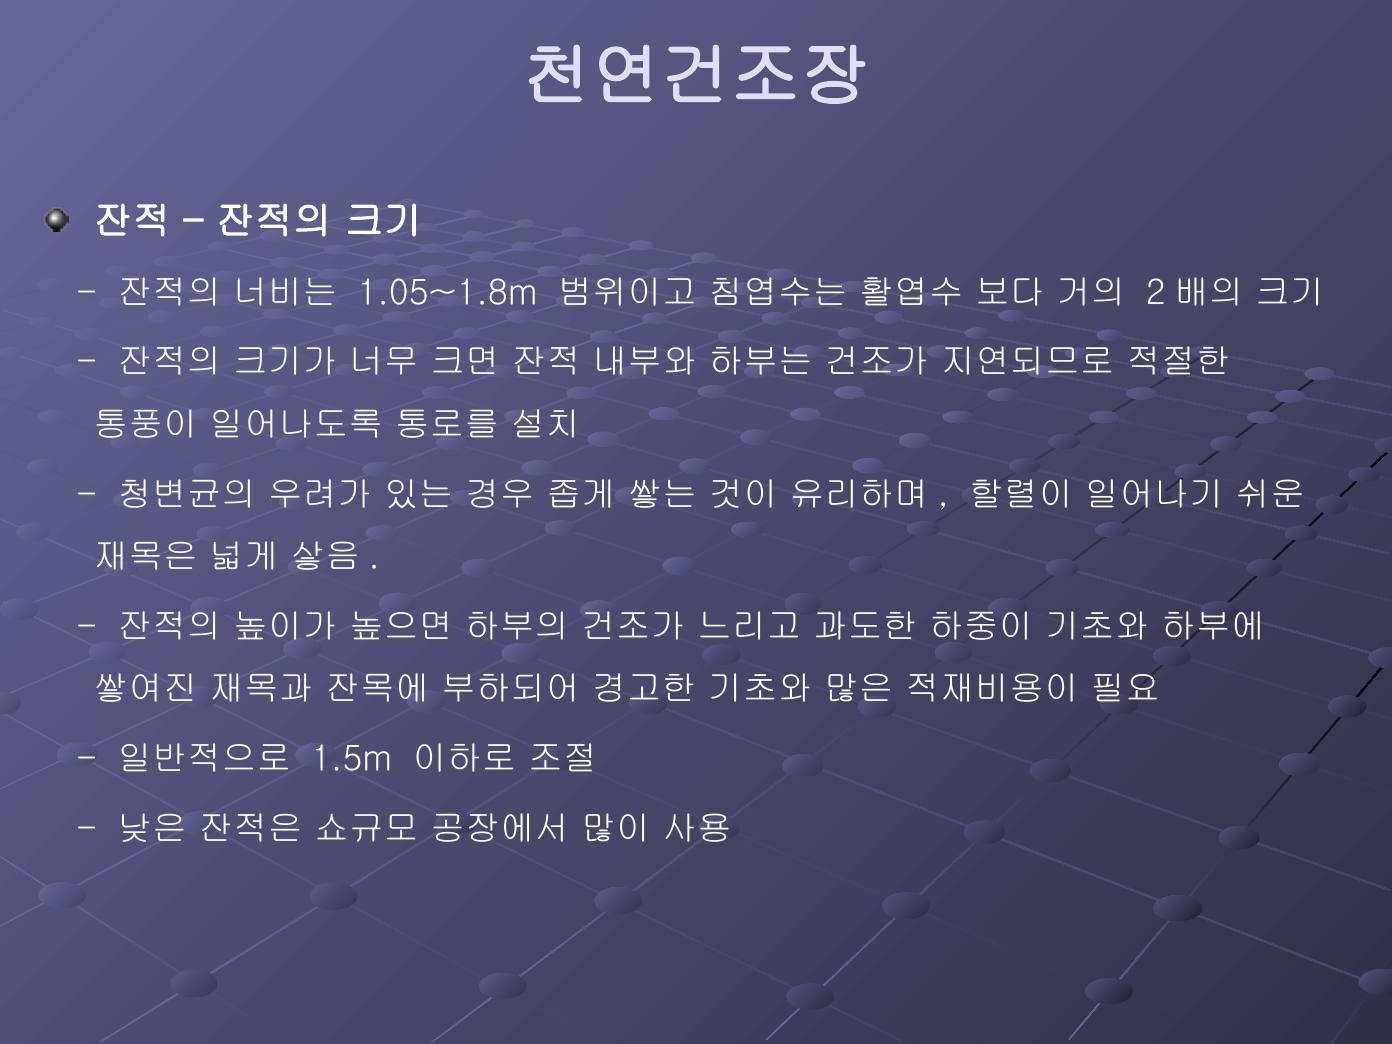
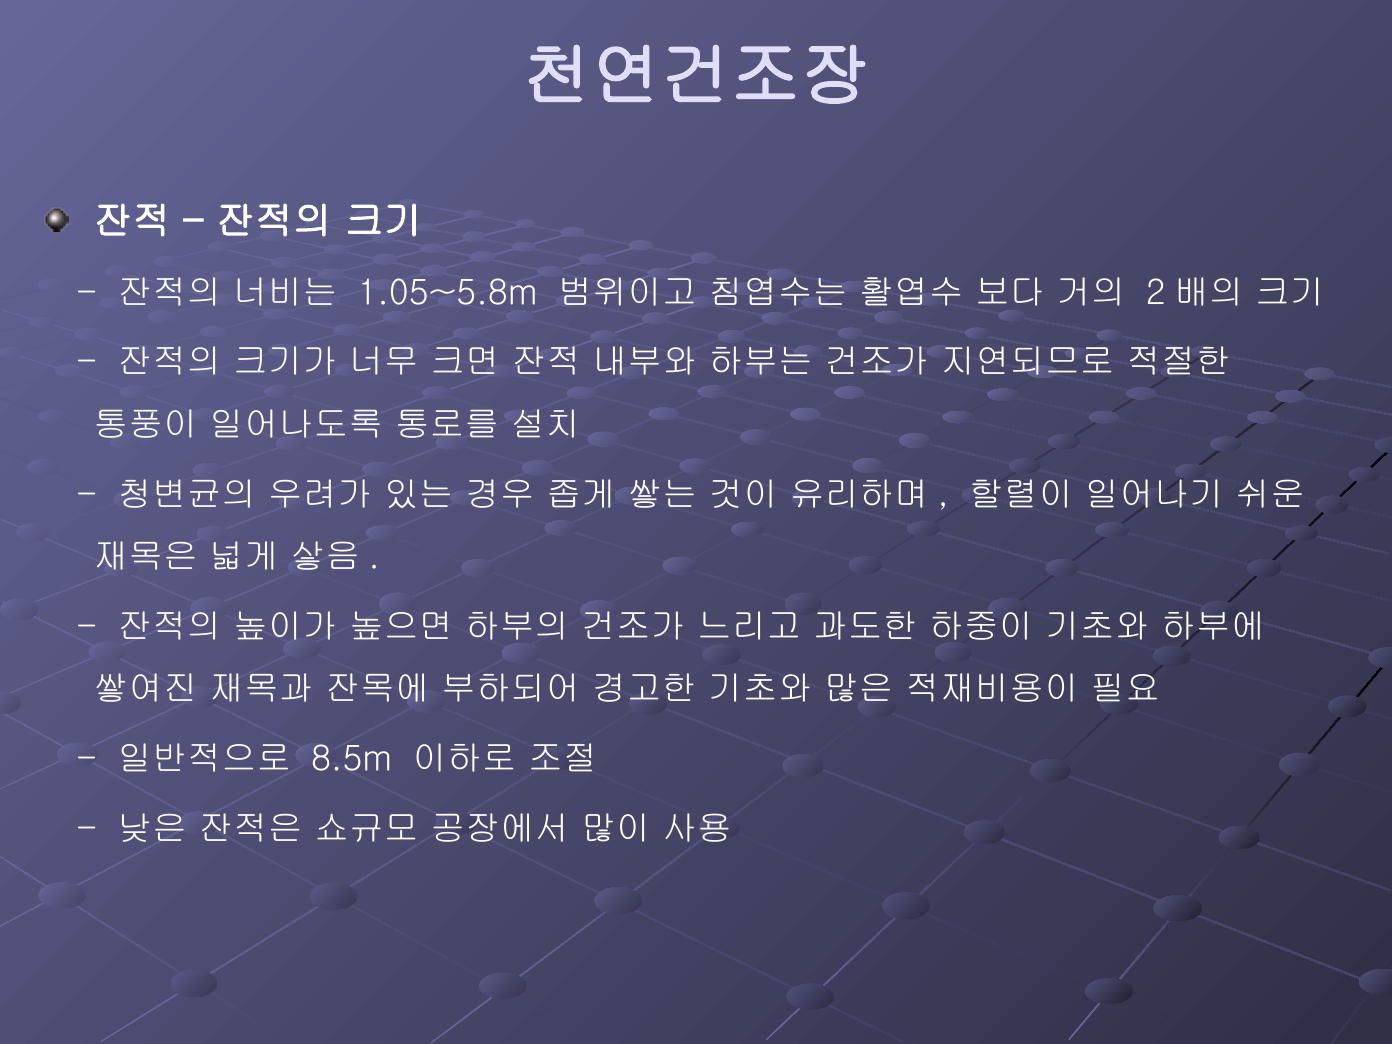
1.05~1.8m: 1.05~1.8m -> 1.05~5.8m
1.5m: 1.5m -> 8.5m
